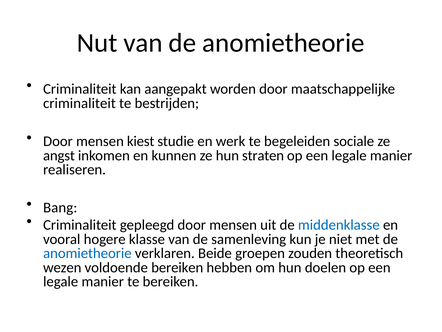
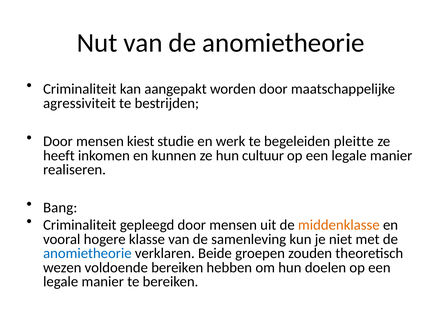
criminaliteit at (79, 103): criminaliteit -> agressiviteit
sociale: sociale -> pleitte
angst: angst -> heeft
straten: straten -> cultuur
middenklasse colour: blue -> orange
